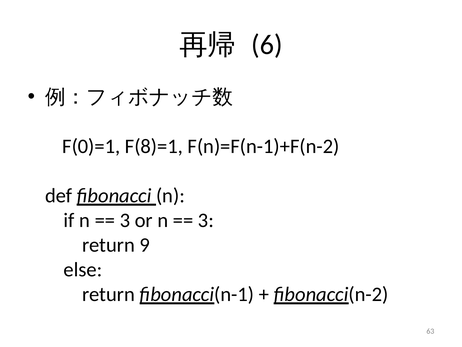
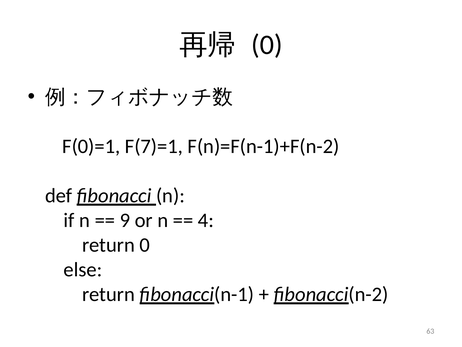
6 at (267, 45): 6 -> 0
F(8)=1: F(8)=1 -> F(7)=1
3 at (125, 220): 3 -> 9
3 at (206, 220): 3 -> 4
return 9: 9 -> 0
